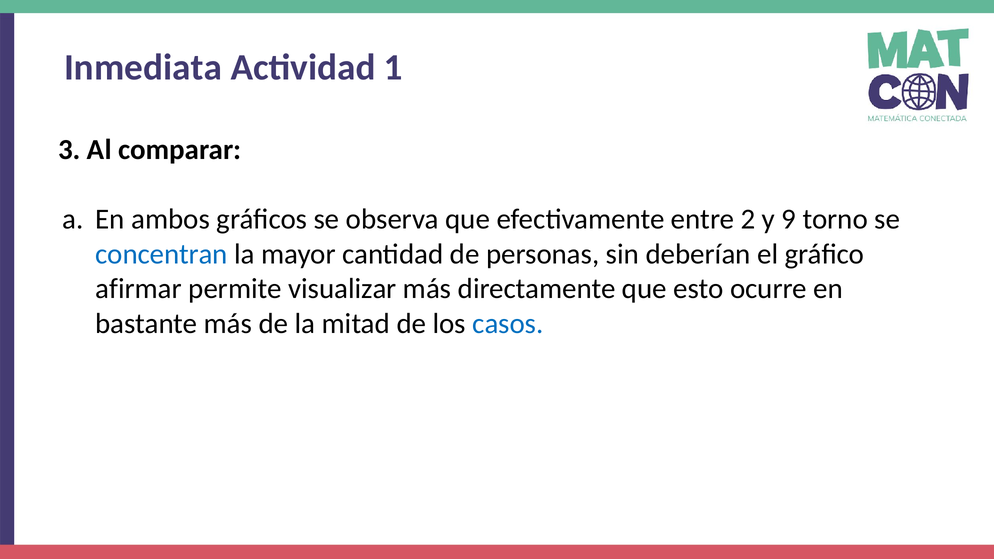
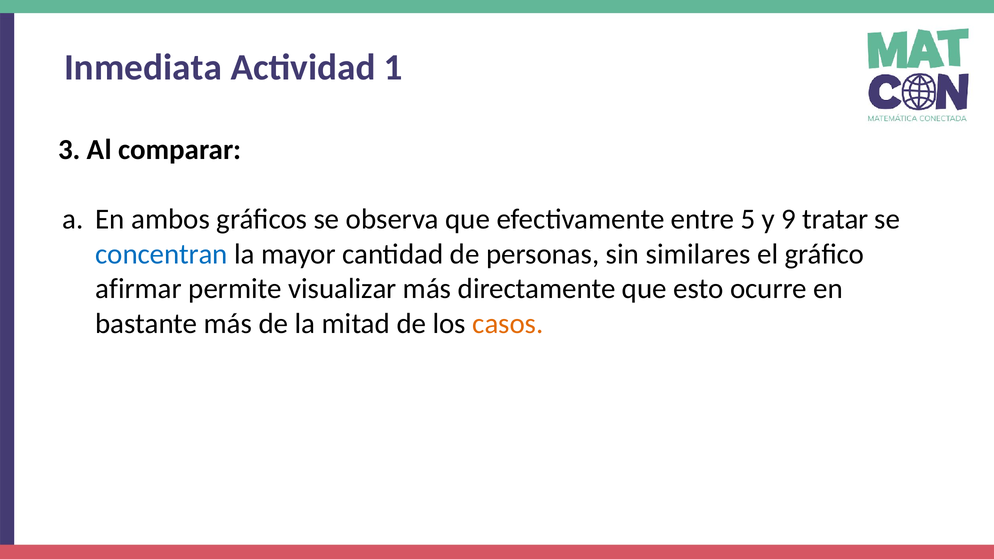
2: 2 -> 5
torno: torno -> tratar
deberían: deberían -> similares
casos colour: blue -> orange
